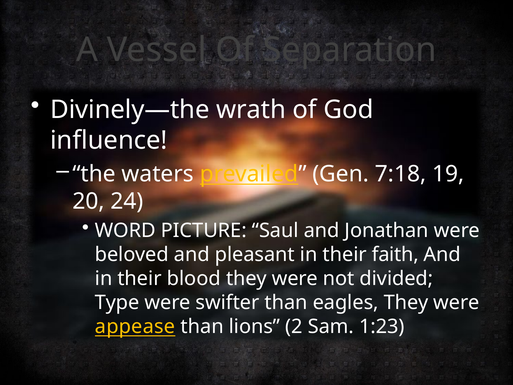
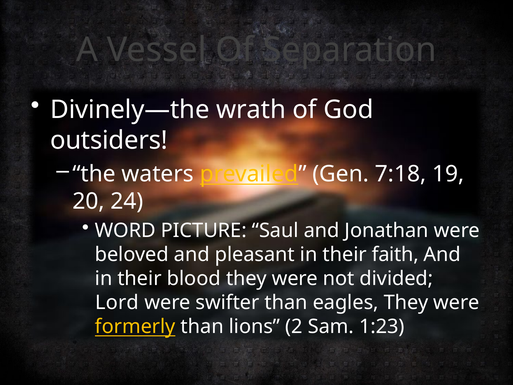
influence: influence -> outsiders
Type: Type -> Lord
appease: appease -> formerly
